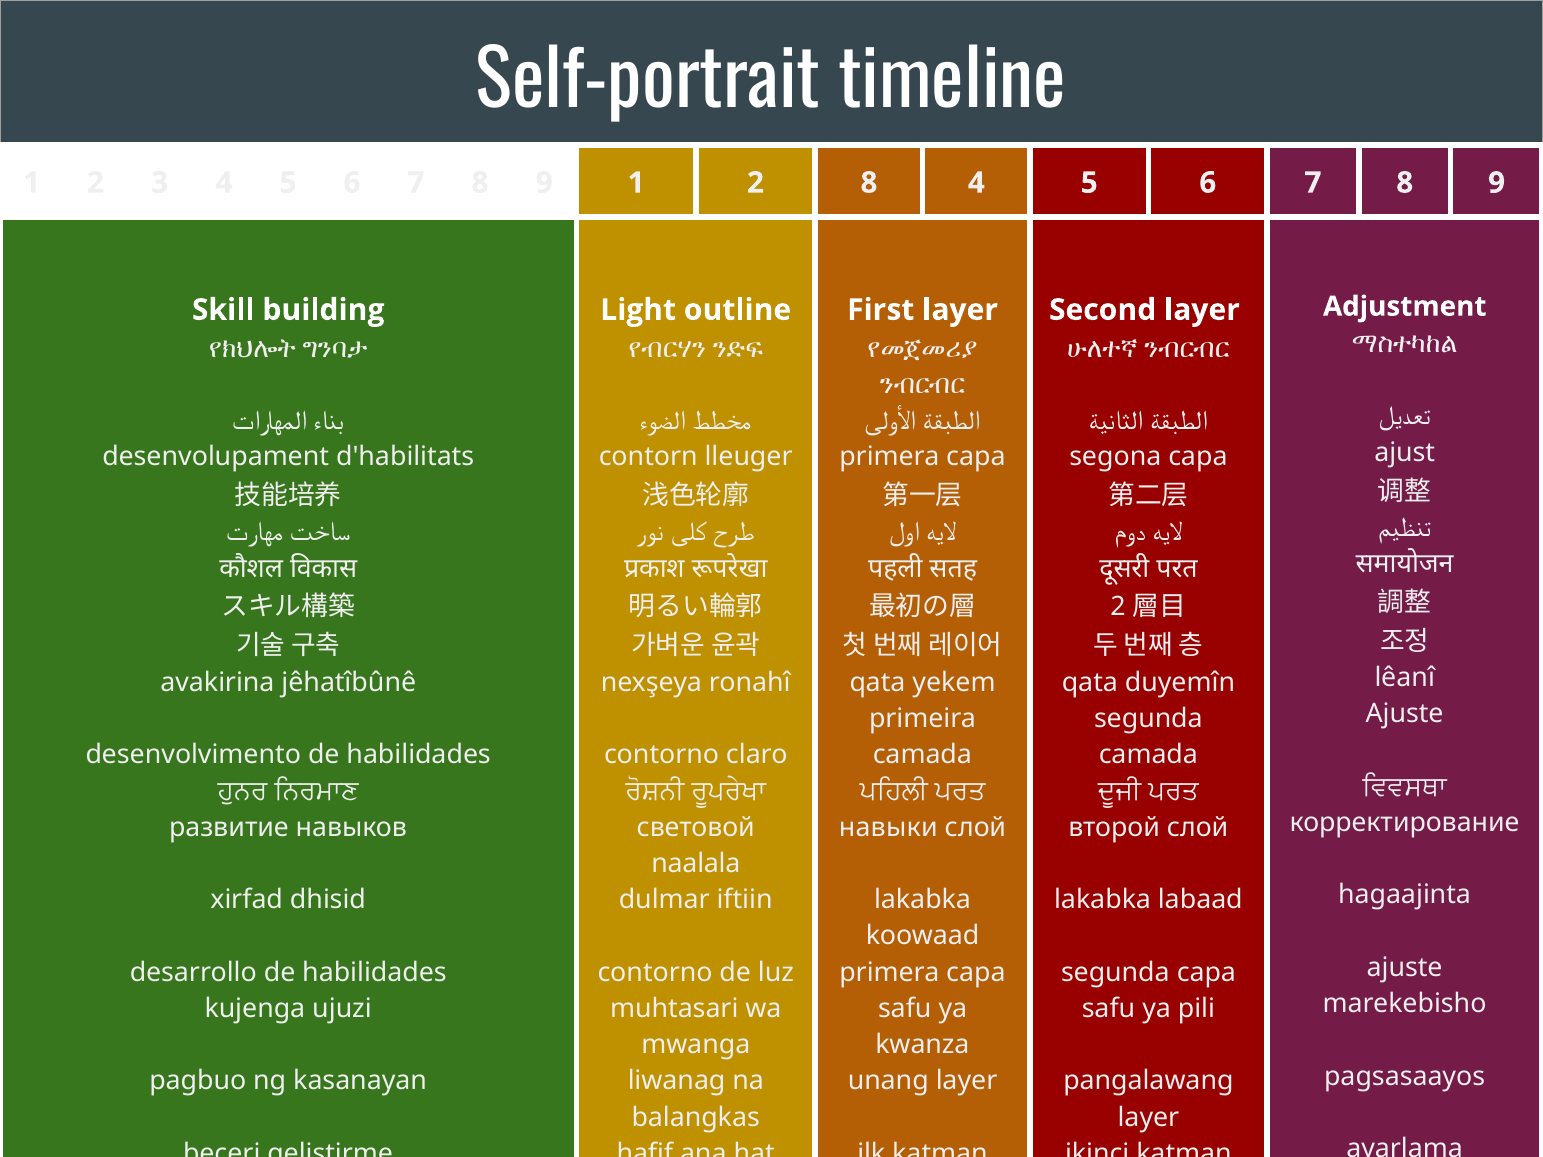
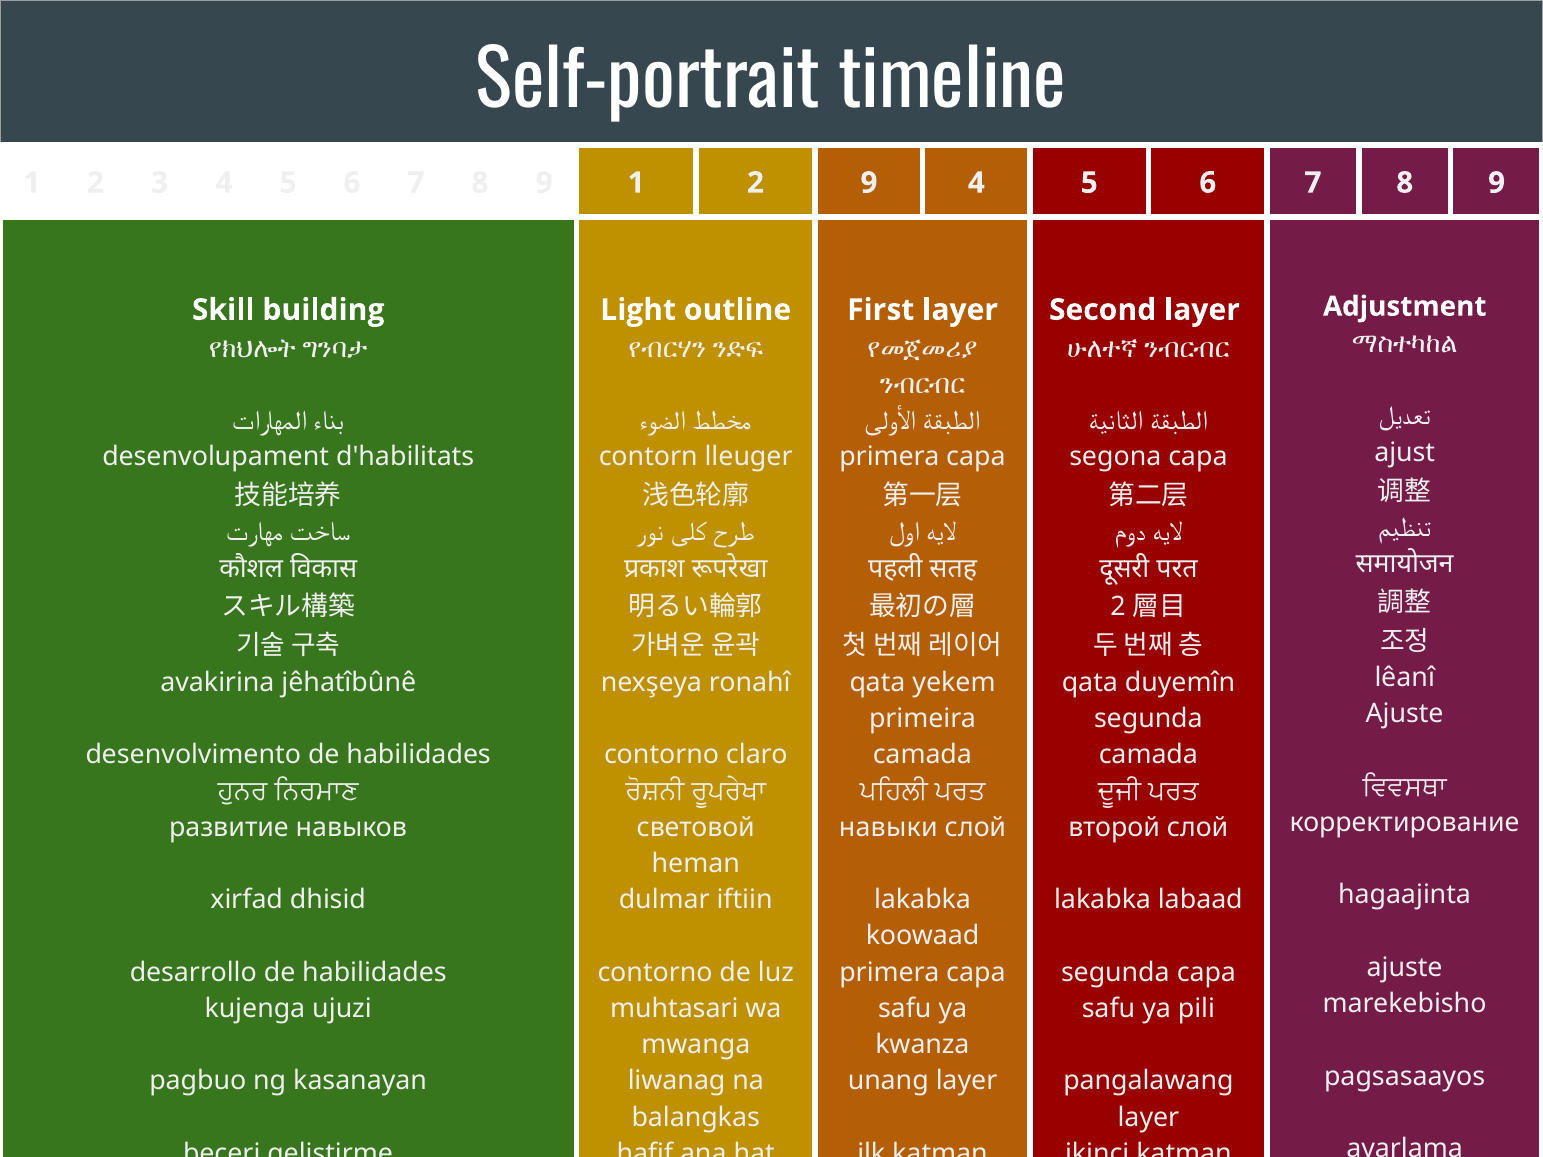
2 8: 8 -> 9
naalala: naalala -> heman
